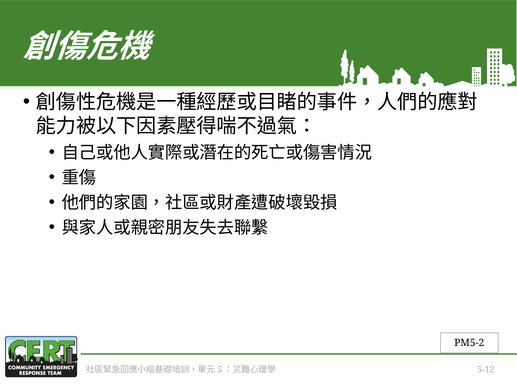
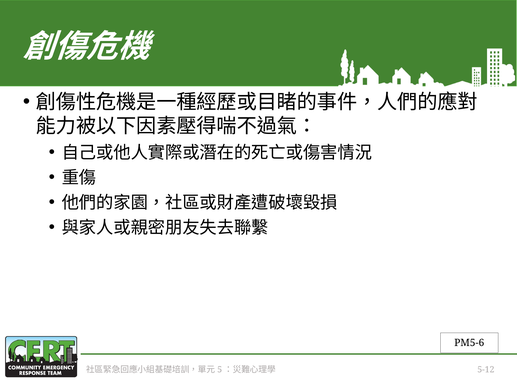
PM5-2: PM5-2 -> PM5-6
